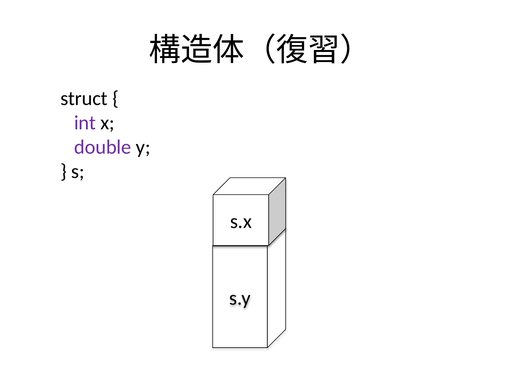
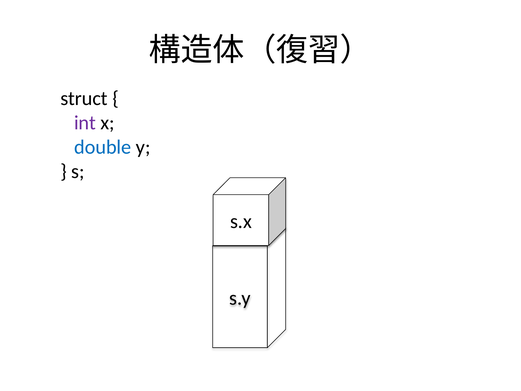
double colour: purple -> blue
